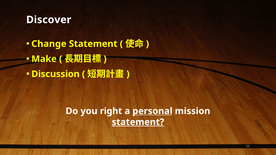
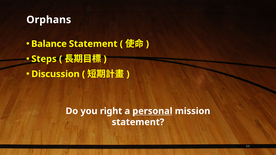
Discover: Discover -> Orphans
Change: Change -> Balance
Make: Make -> Steps
statement at (138, 122) underline: present -> none
